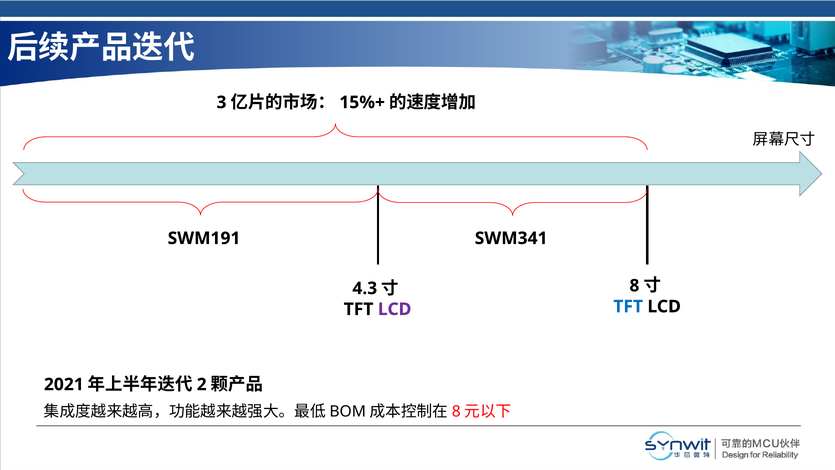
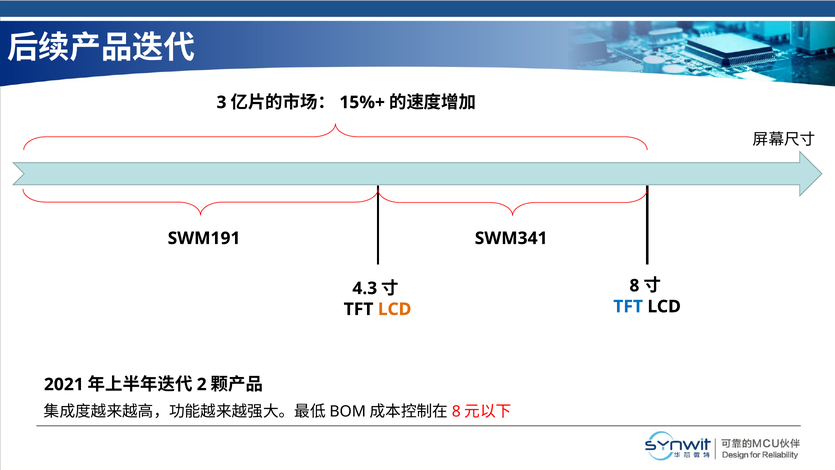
LCD at (395, 309) colour: purple -> orange
